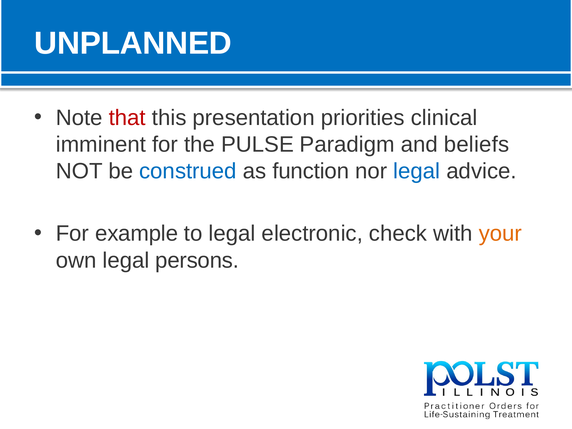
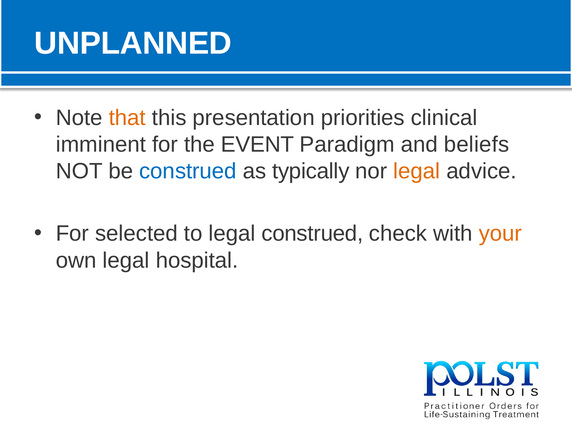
that colour: red -> orange
PULSE: PULSE -> EVENT
function: function -> typically
legal at (417, 171) colour: blue -> orange
example: example -> selected
legal electronic: electronic -> construed
persons: persons -> hospital
